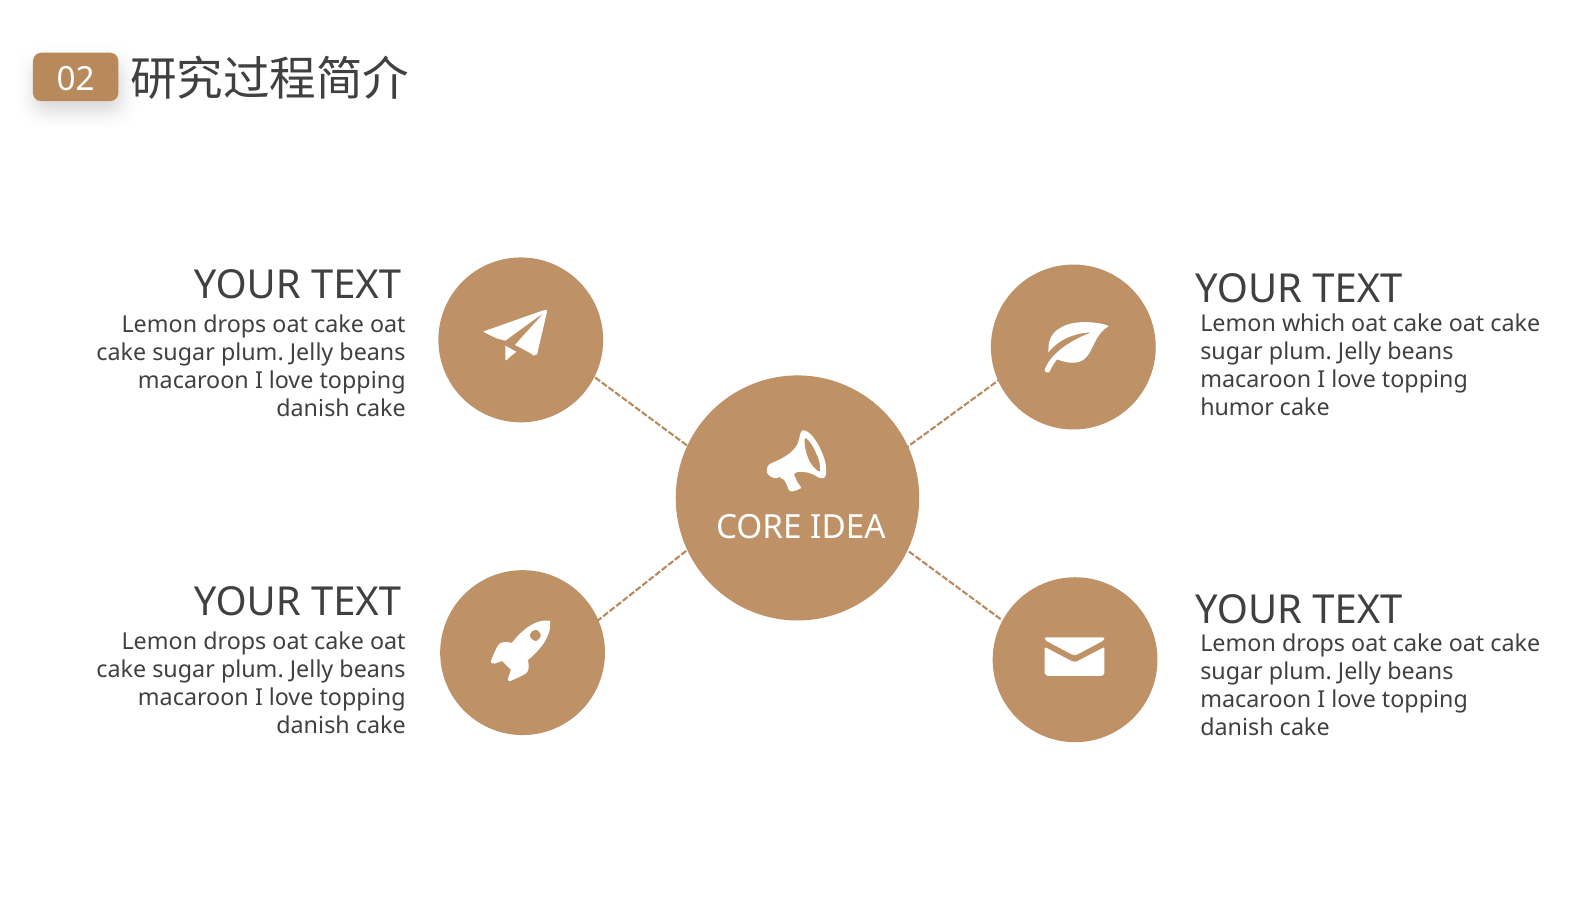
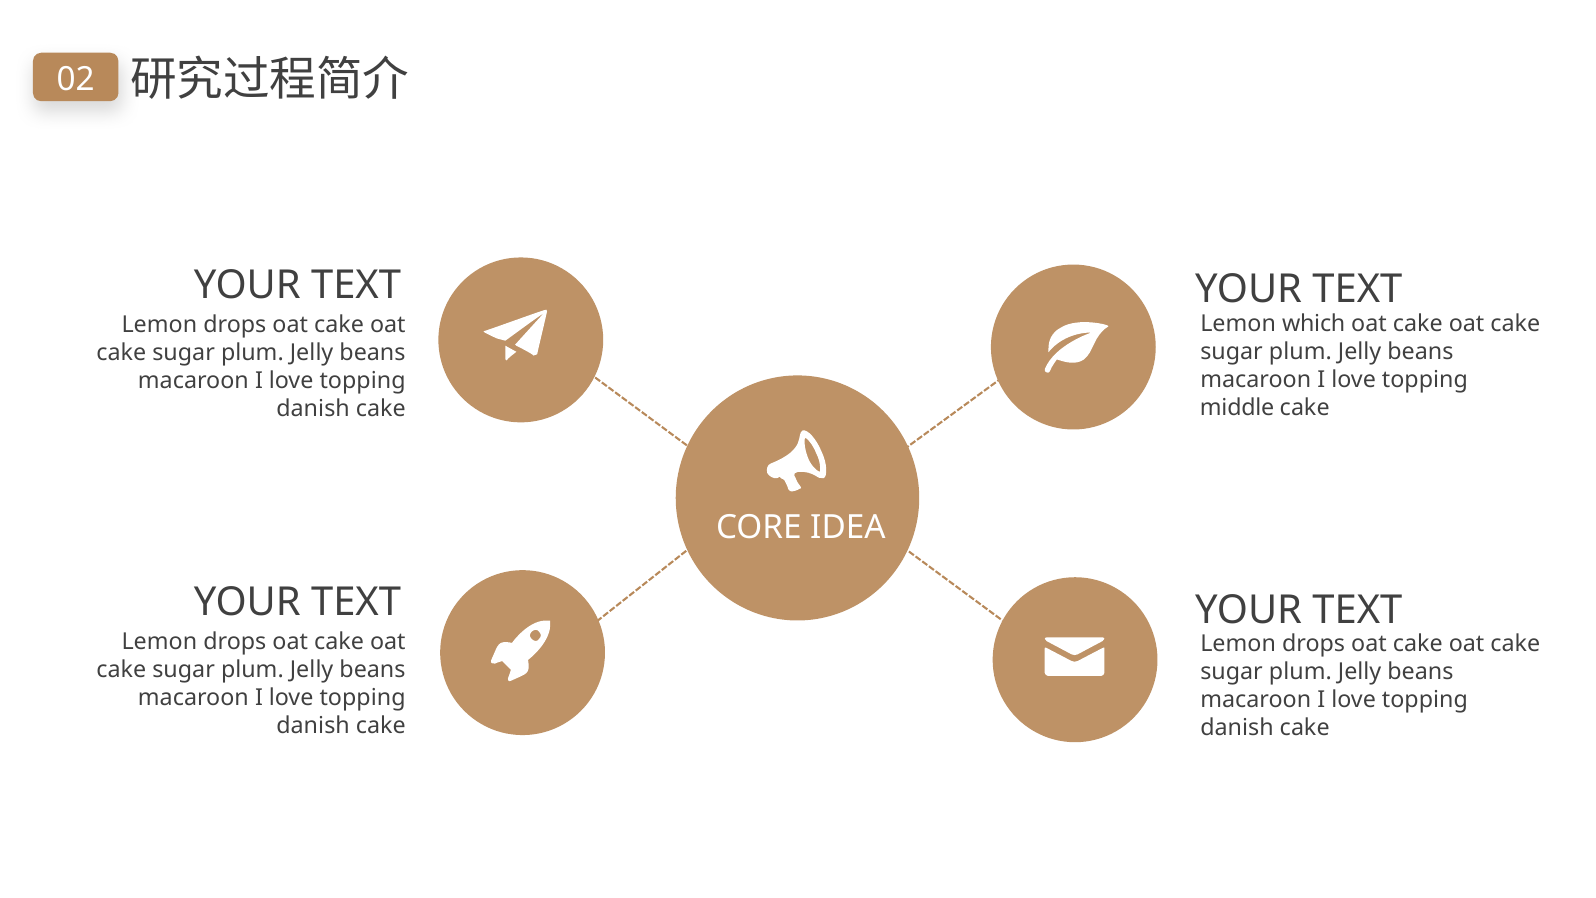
humor: humor -> middle
